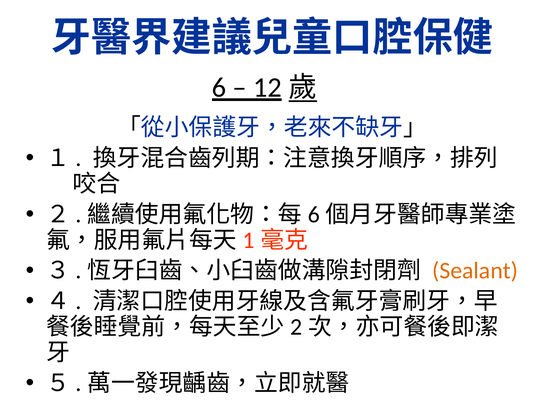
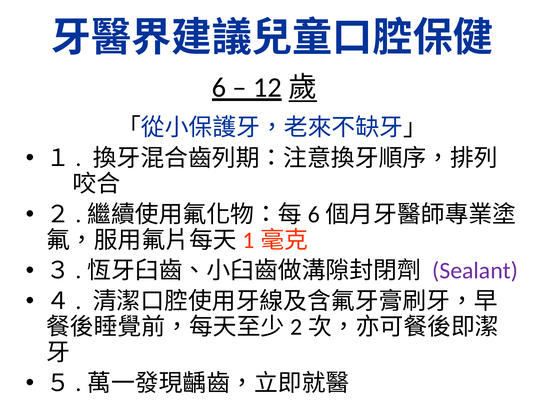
Sealant colour: orange -> purple
